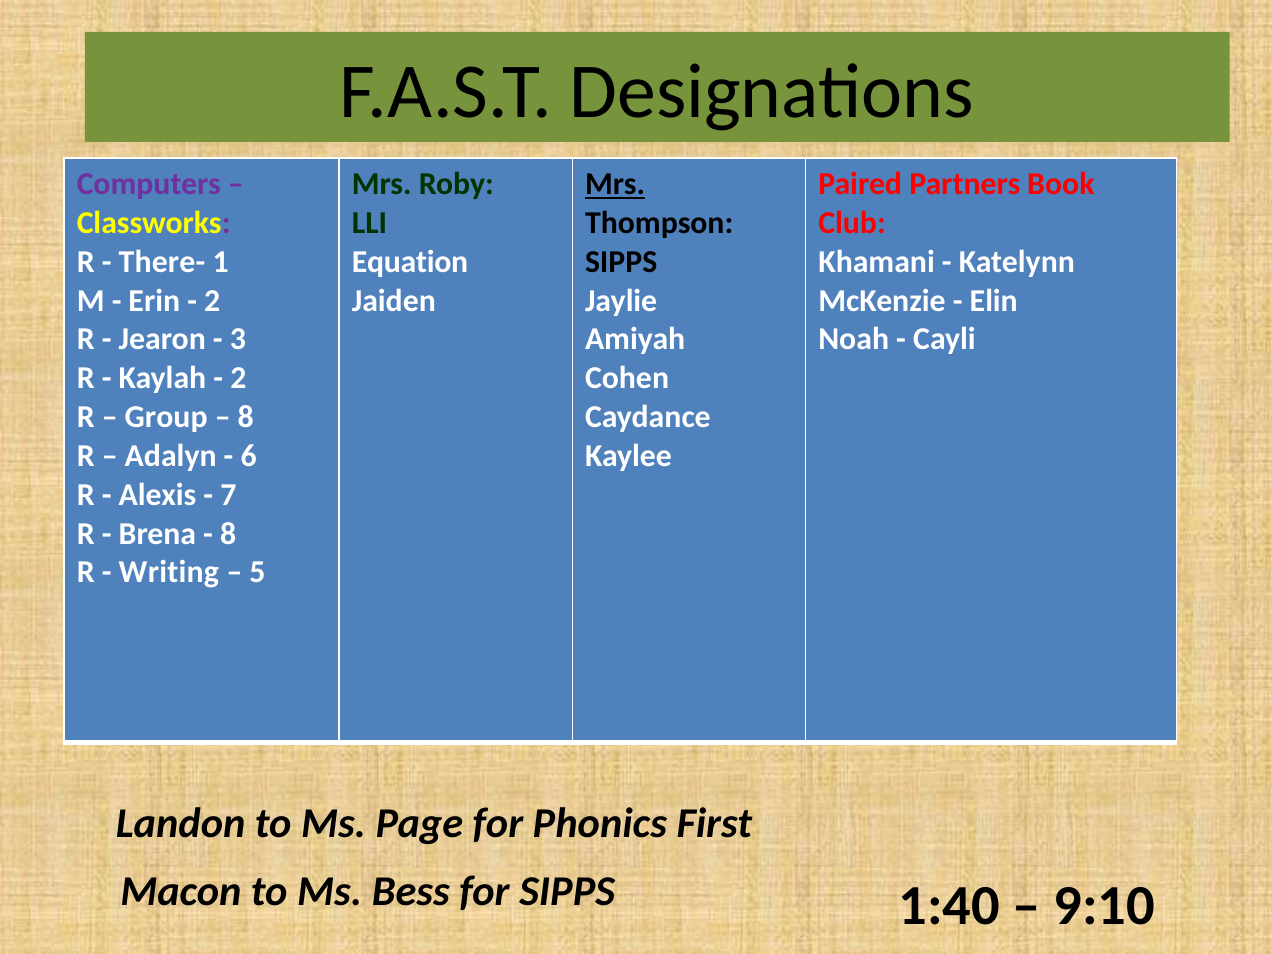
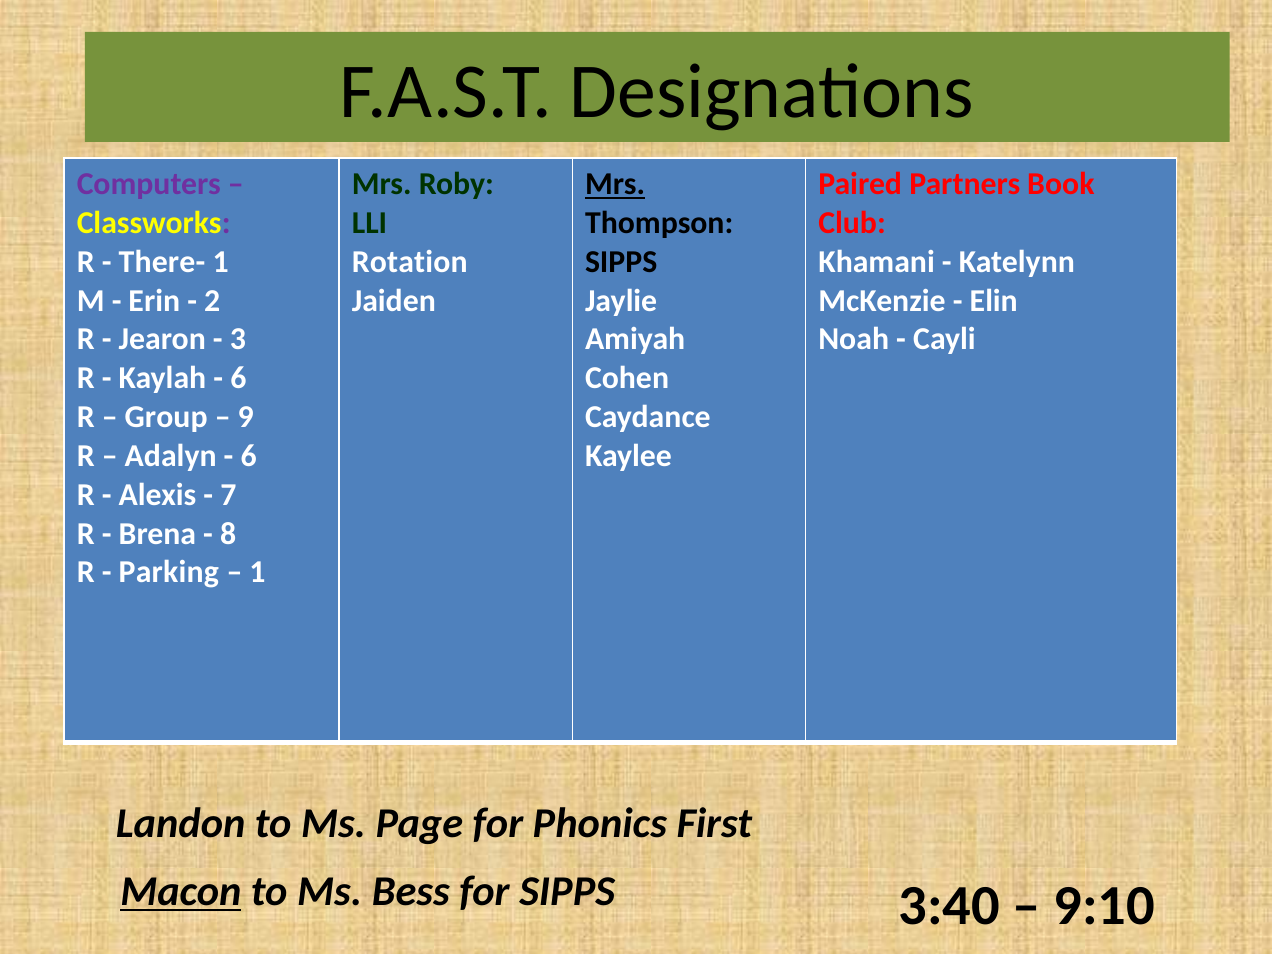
Equation: Equation -> Rotation
2 at (238, 378): 2 -> 6
8 at (246, 417): 8 -> 9
Writing: Writing -> Parking
5 at (257, 572): 5 -> 1
Macon underline: none -> present
1:40: 1:40 -> 3:40
